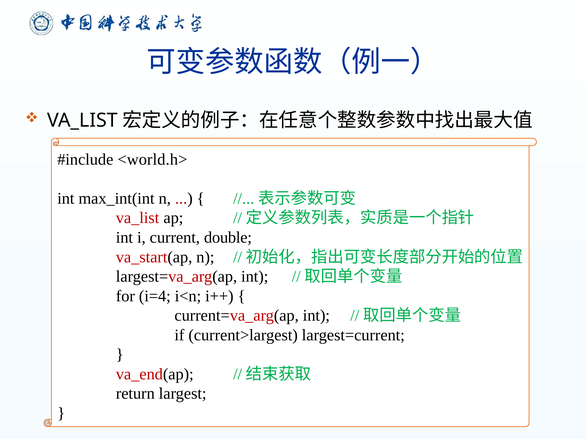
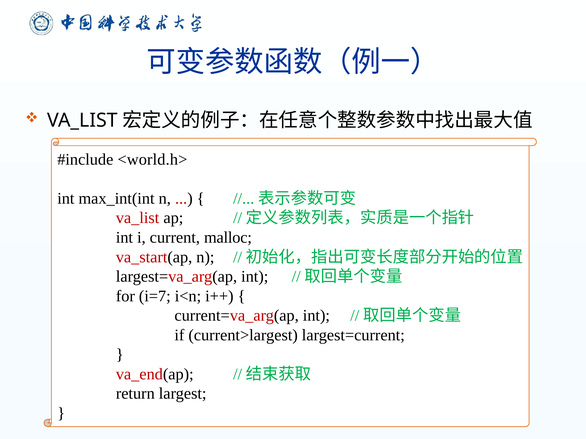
double: double -> malloc
i=4: i=4 -> i=7
